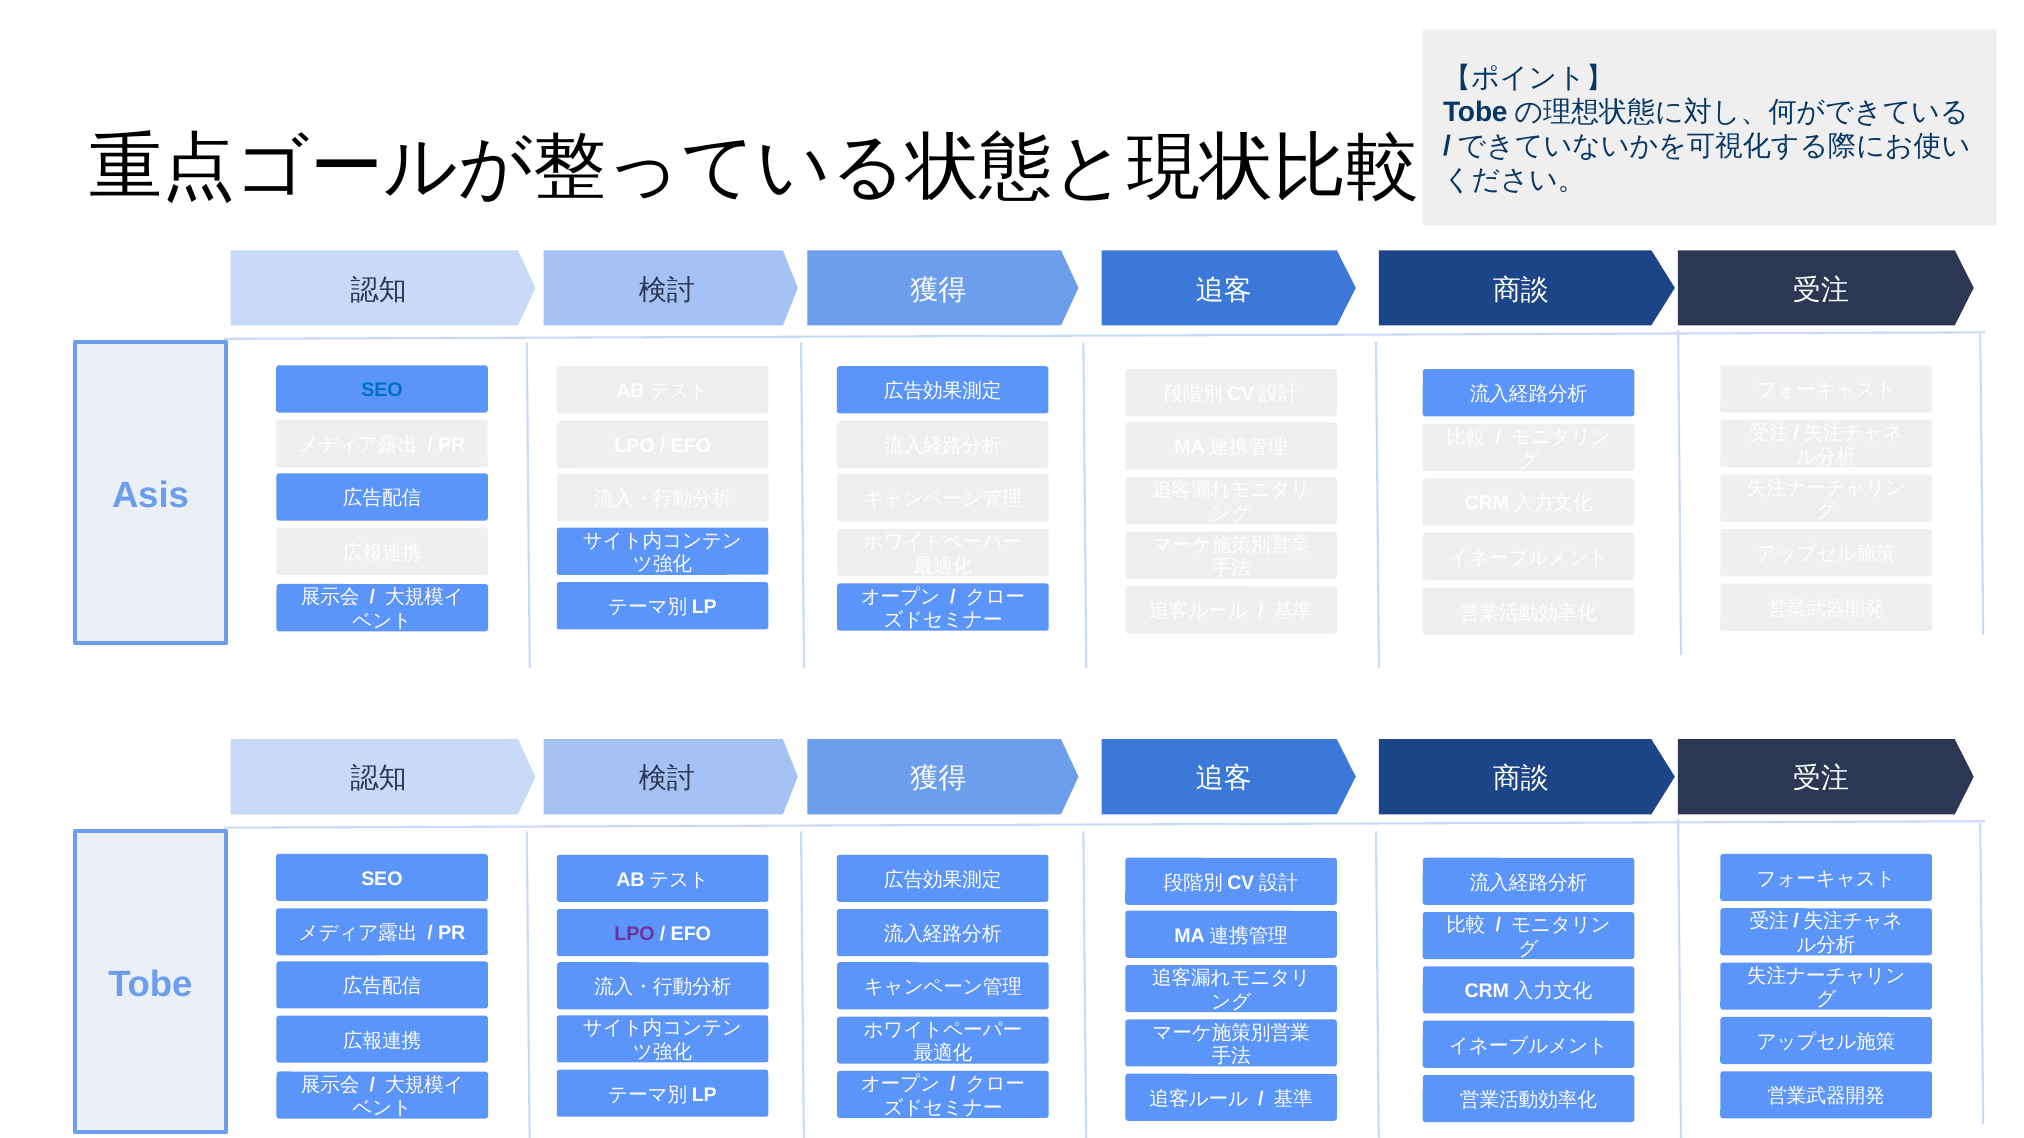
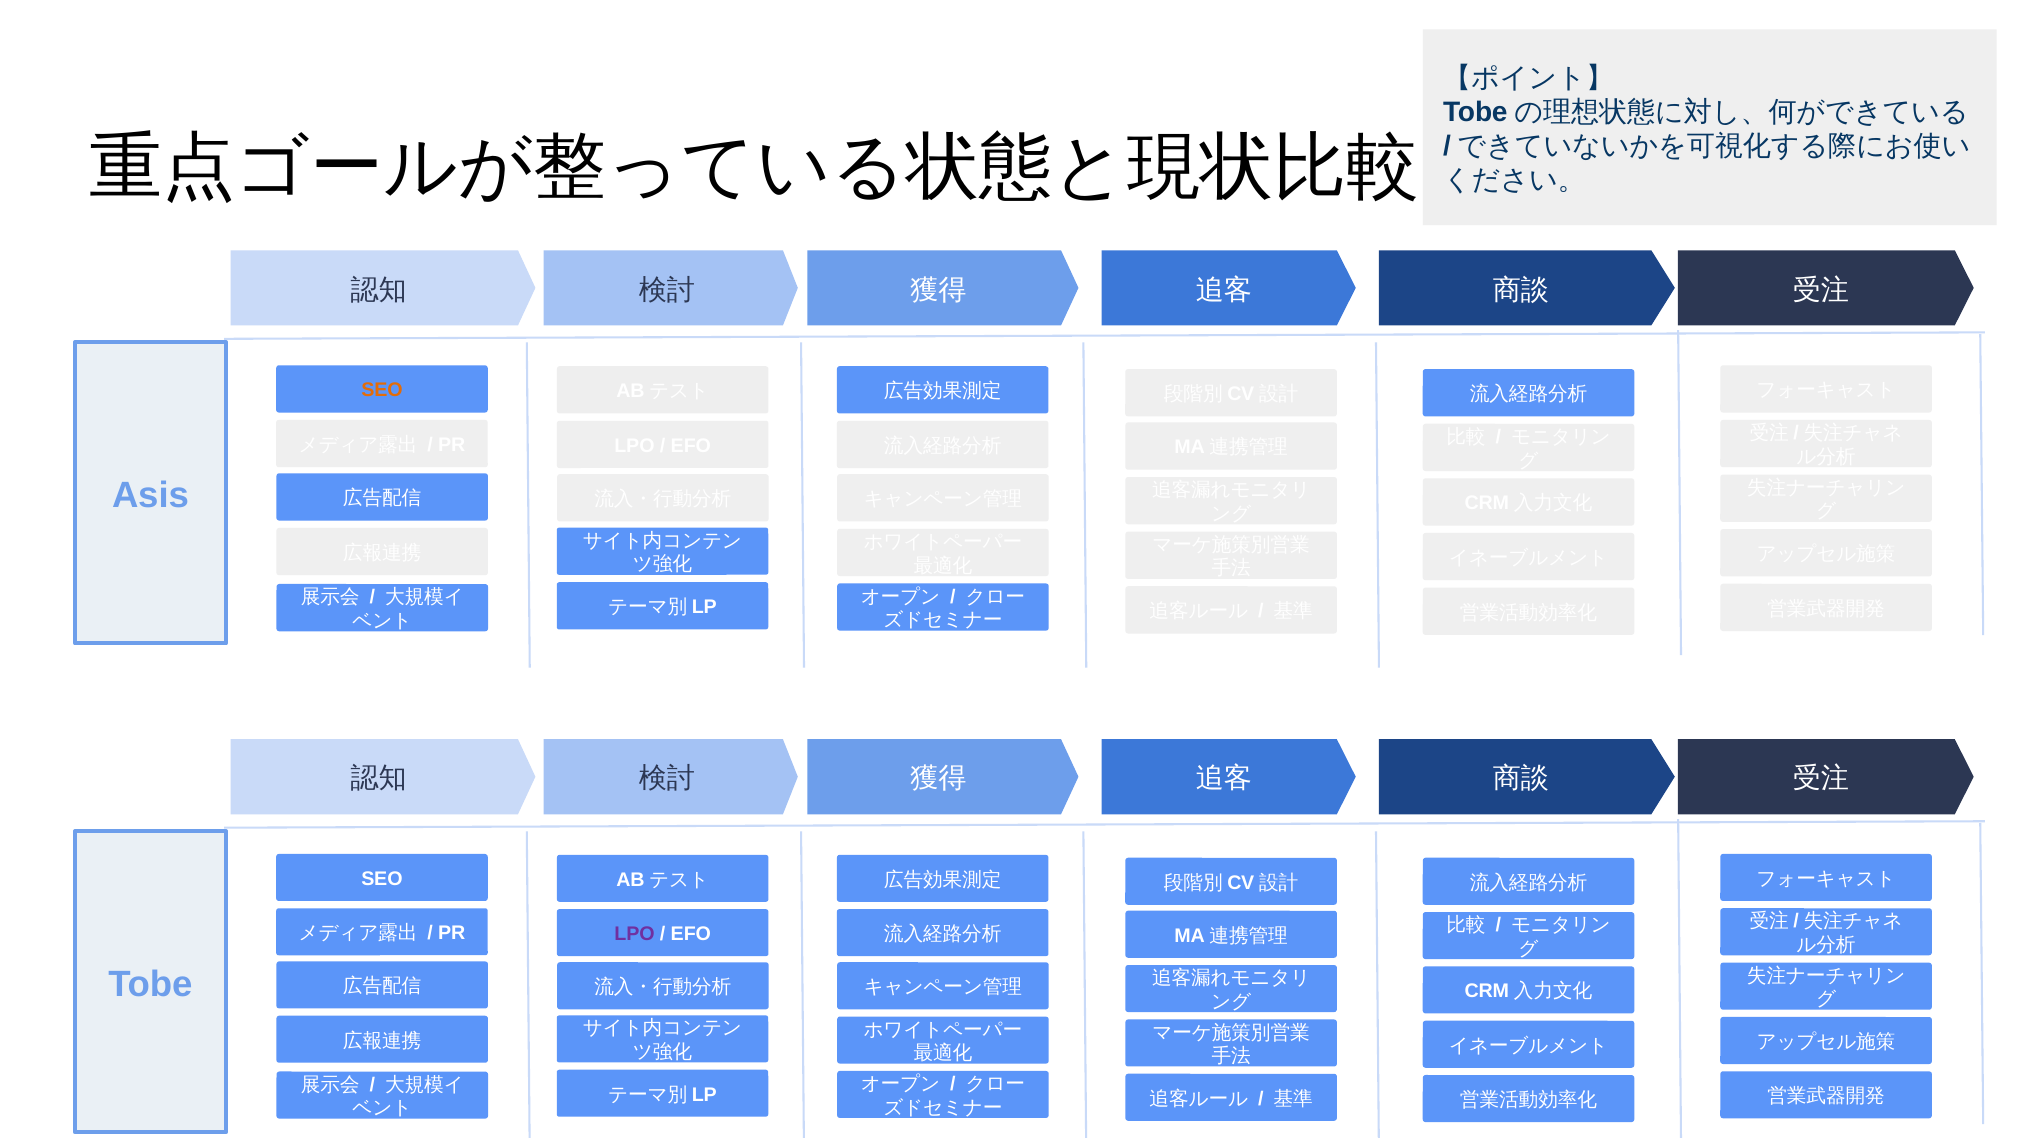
SEO at (382, 390) colour: blue -> orange
